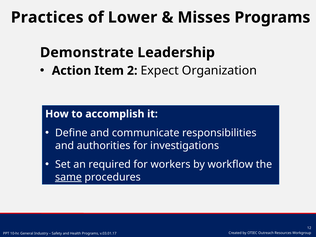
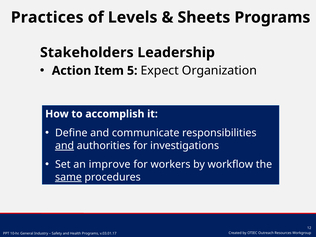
Lower: Lower -> Levels
Misses: Misses -> Sheets
Demonstrate: Demonstrate -> Stakeholders
2: 2 -> 5
and at (65, 146) underline: none -> present
required: required -> improve
